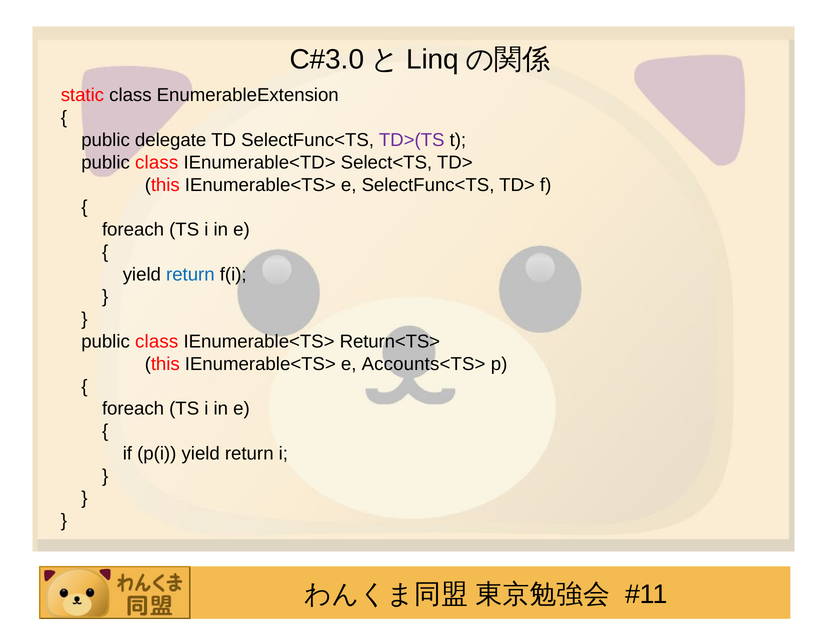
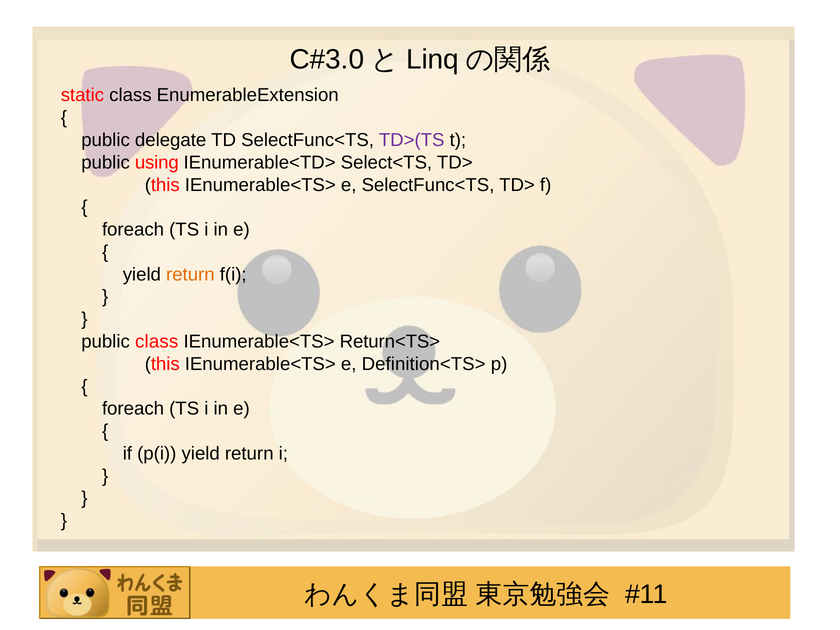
class at (157, 163): class -> using
return at (190, 274) colour: blue -> orange
Accounts<TS>: Accounts<TS> -> Definition<TS>
